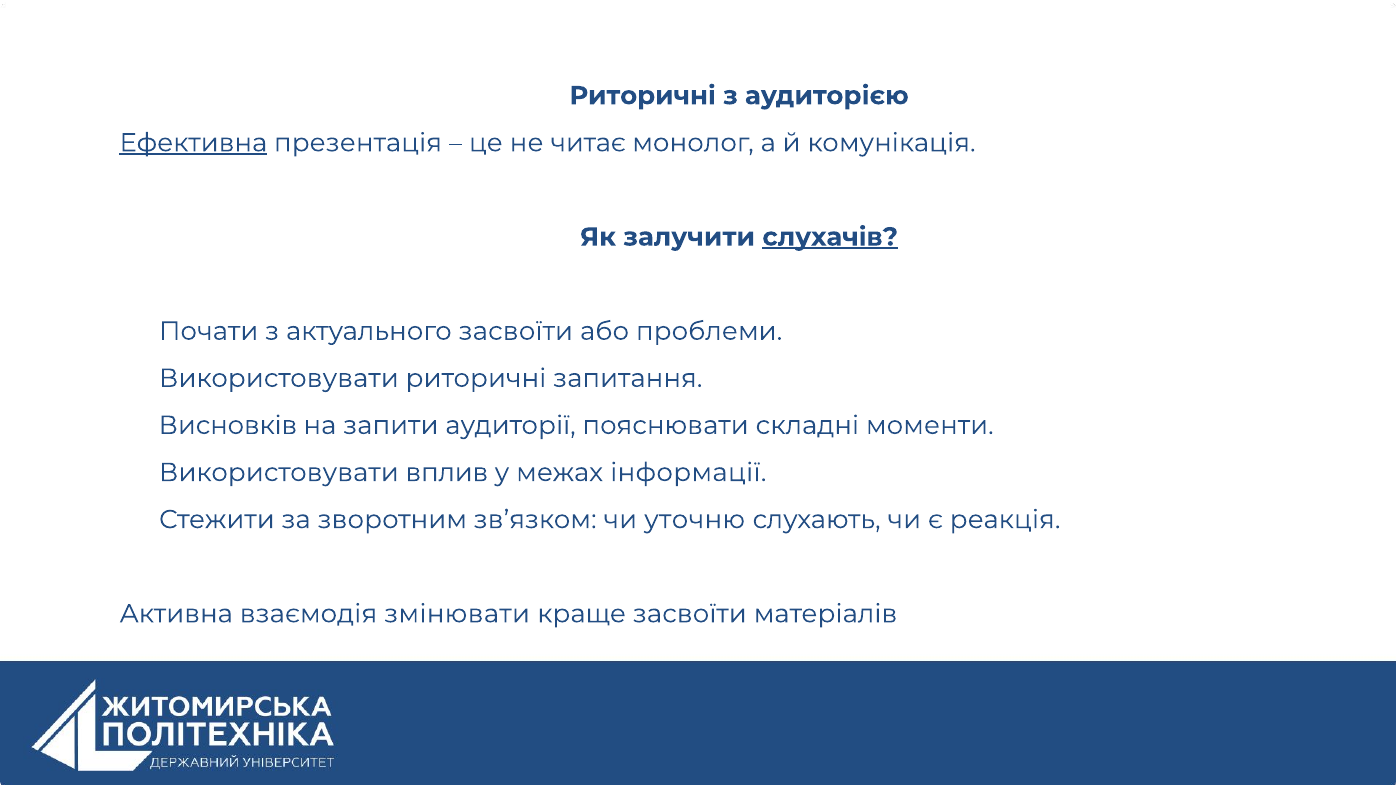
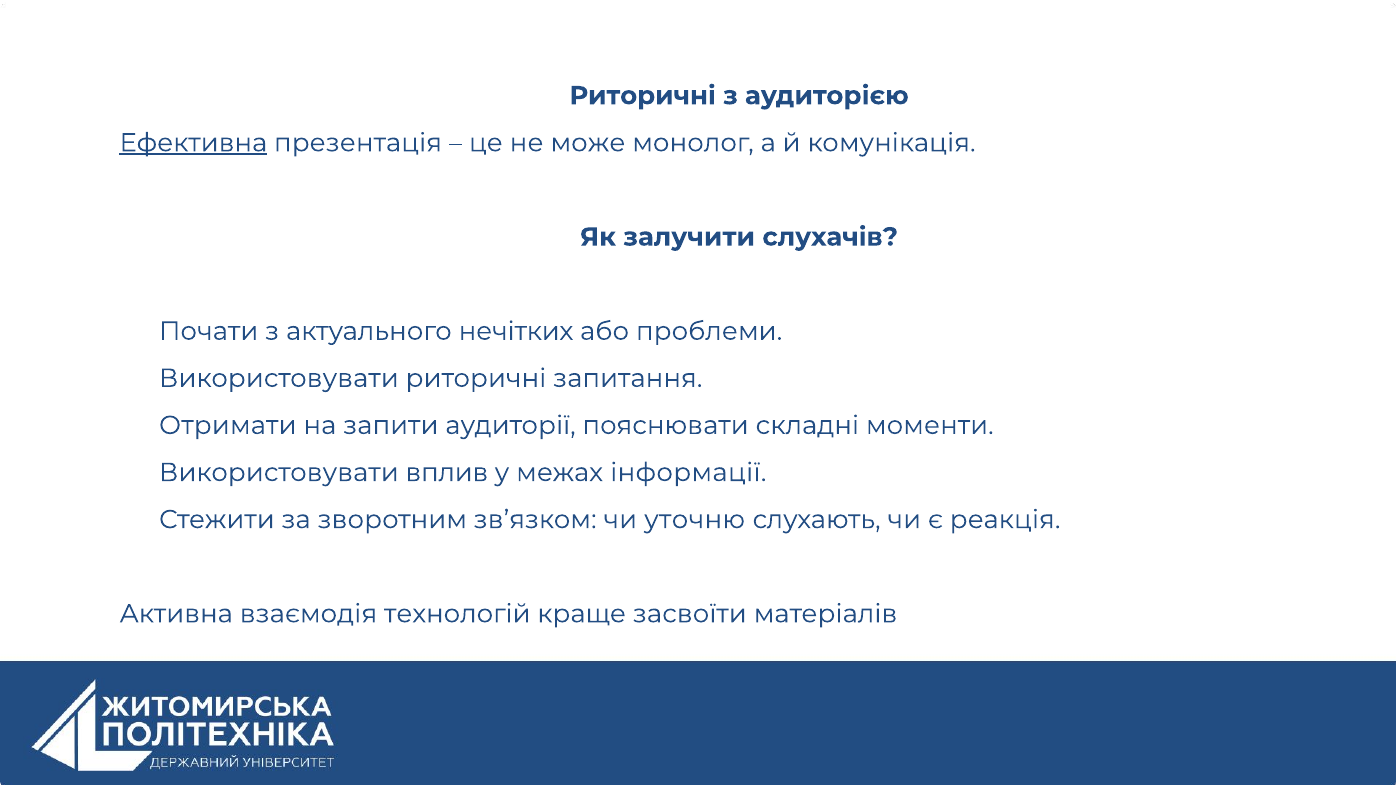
читає: читає -> може
слухачів underline: present -> none
актуального засвоїти: засвоїти -> нечітких
Висновків: Висновків -> Отримати
змінювати: змінювати -> технологій
